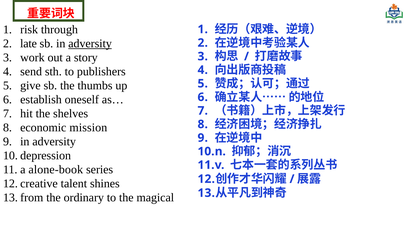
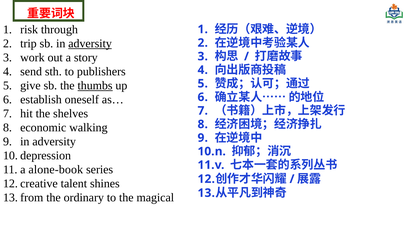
late: late -> trip
thumbs underline: none -> present
mission: mission -> walking
